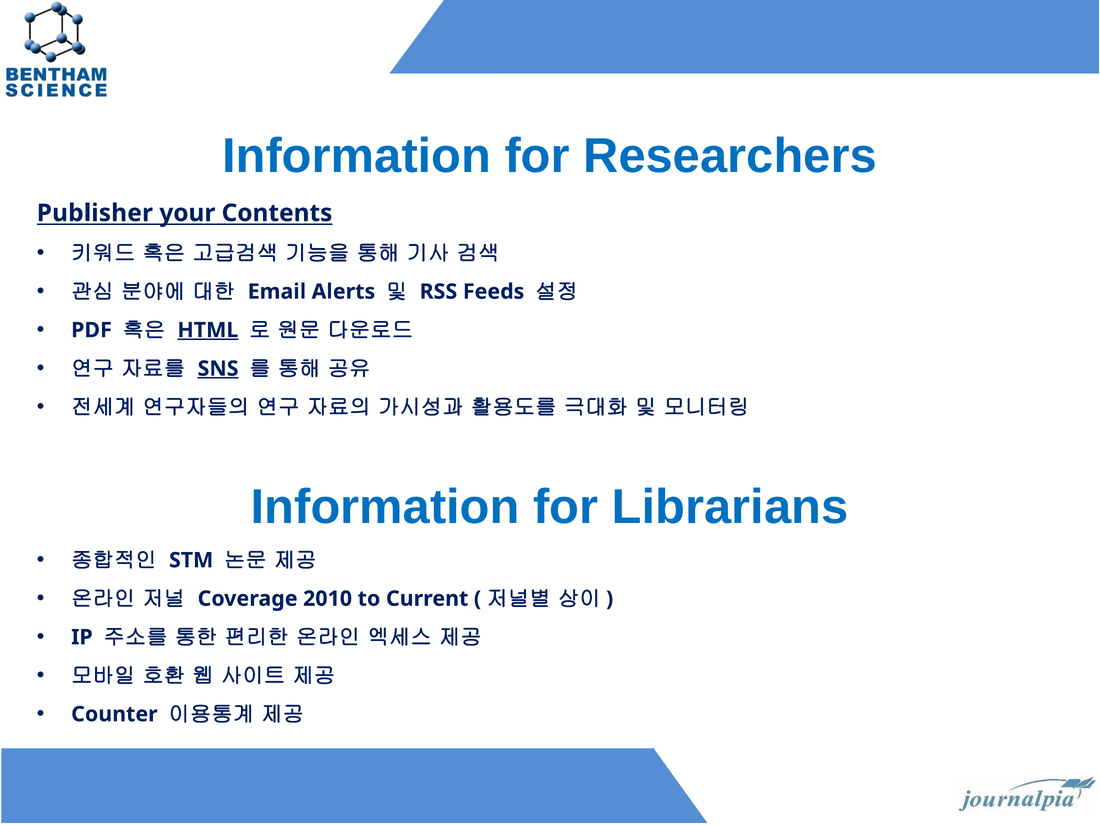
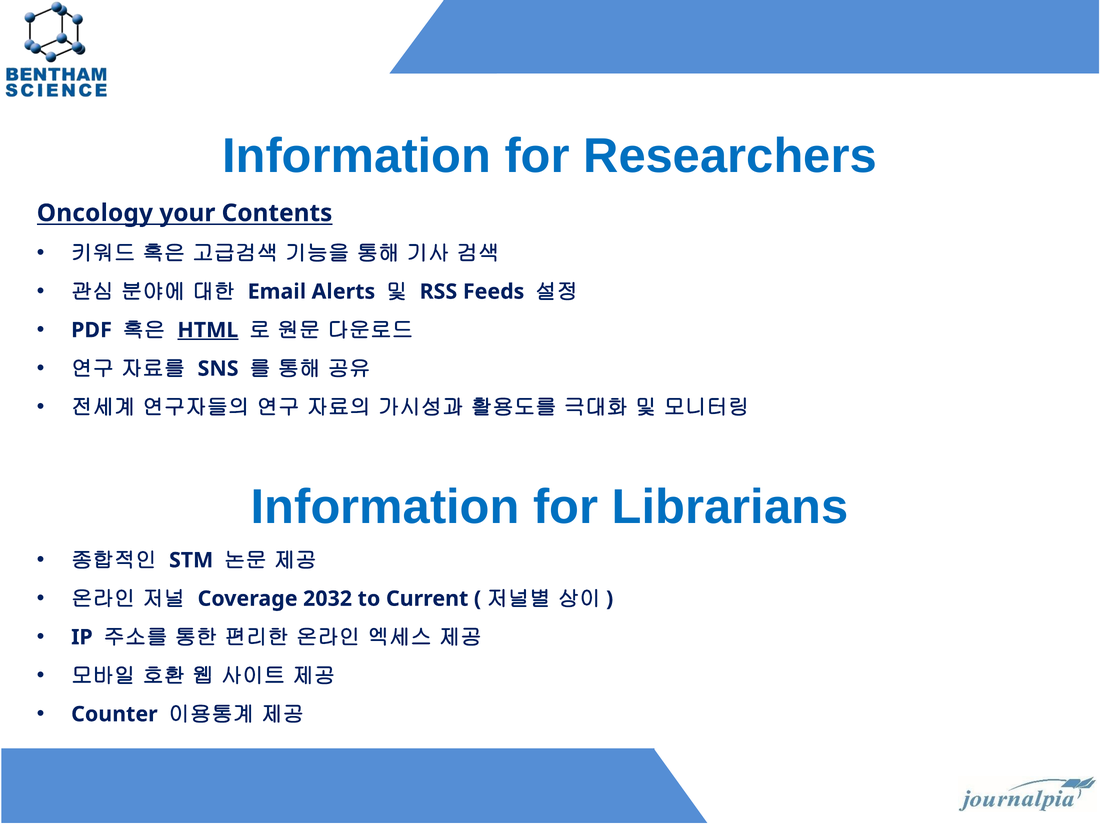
Publisher: Publisher -> Oncology
SNS underline: present -> none
2010: 2010 -> 2032
